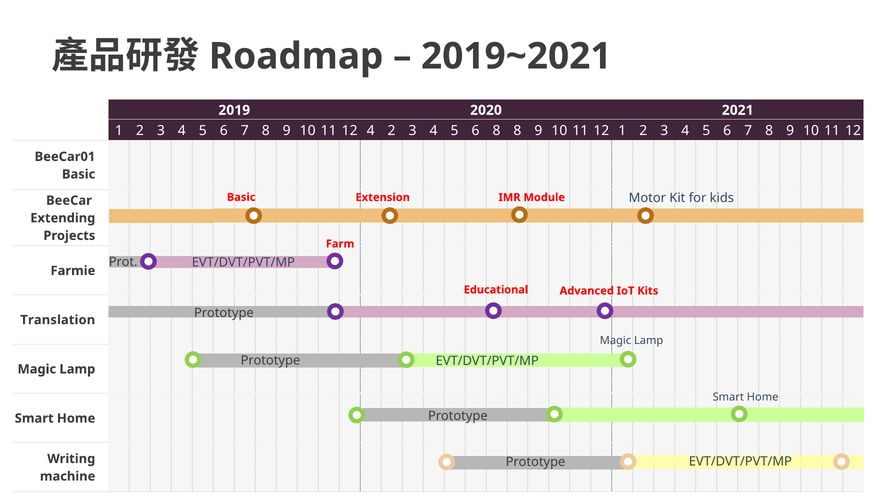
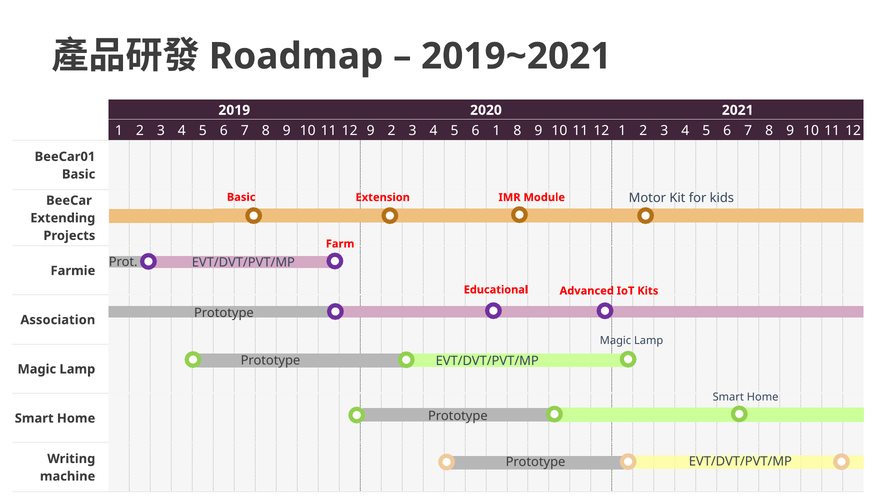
12 4: 4 -> 9
6 8: 8 -> 1
Translation: Translation -> Association
